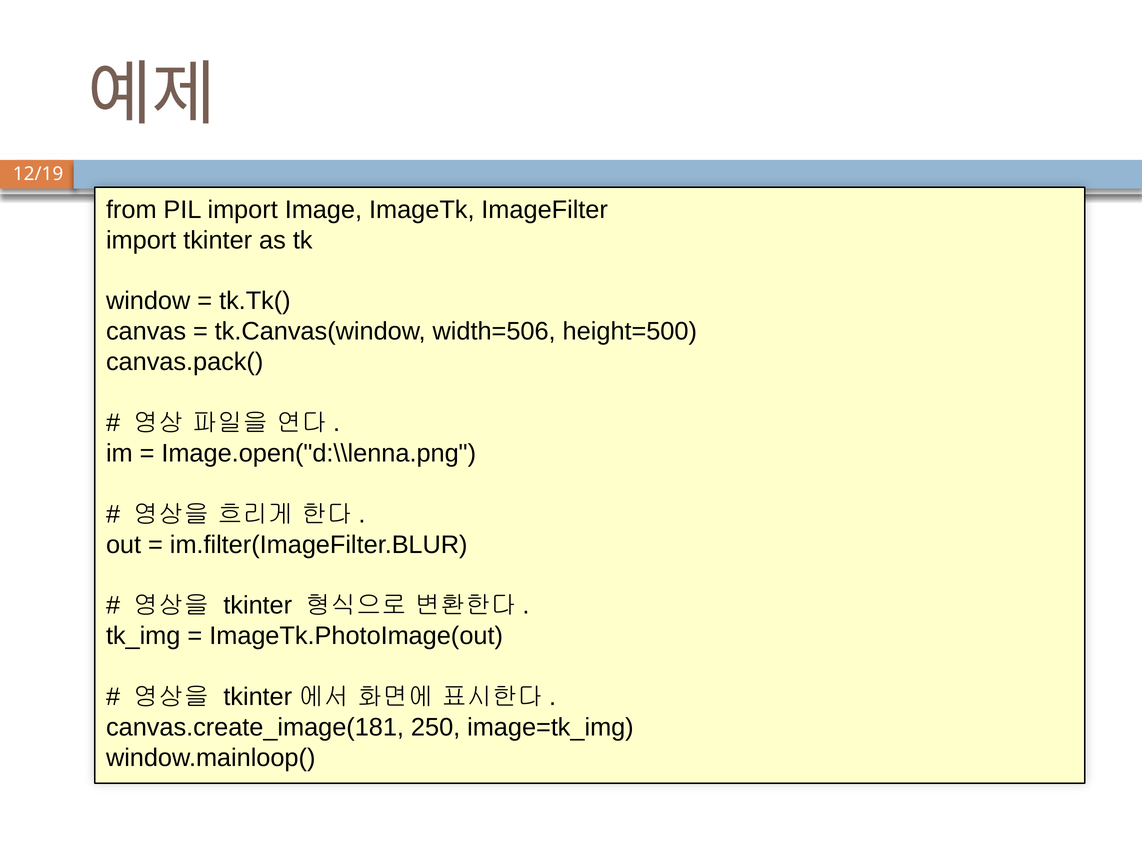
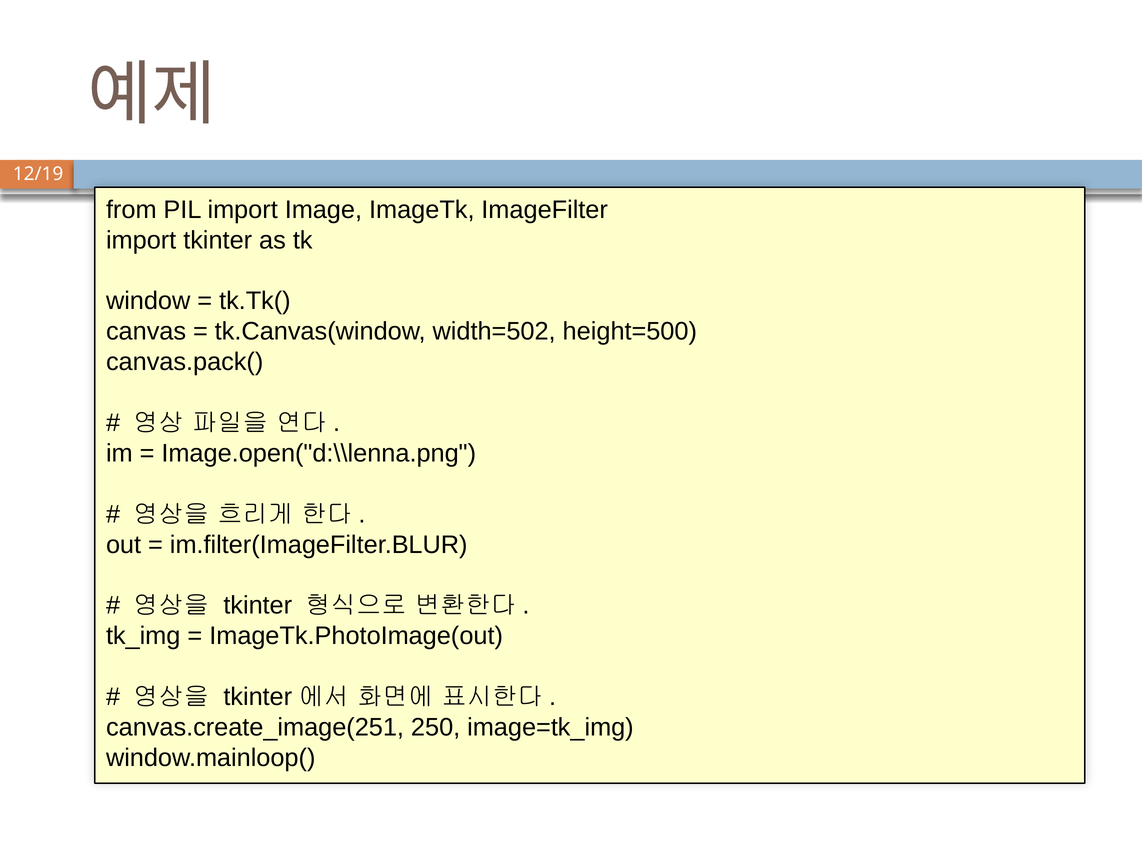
width=506: width=506 -> width=502
canvas.create_image(181: canvas.create_image(181 -> canvas.create_image(251
